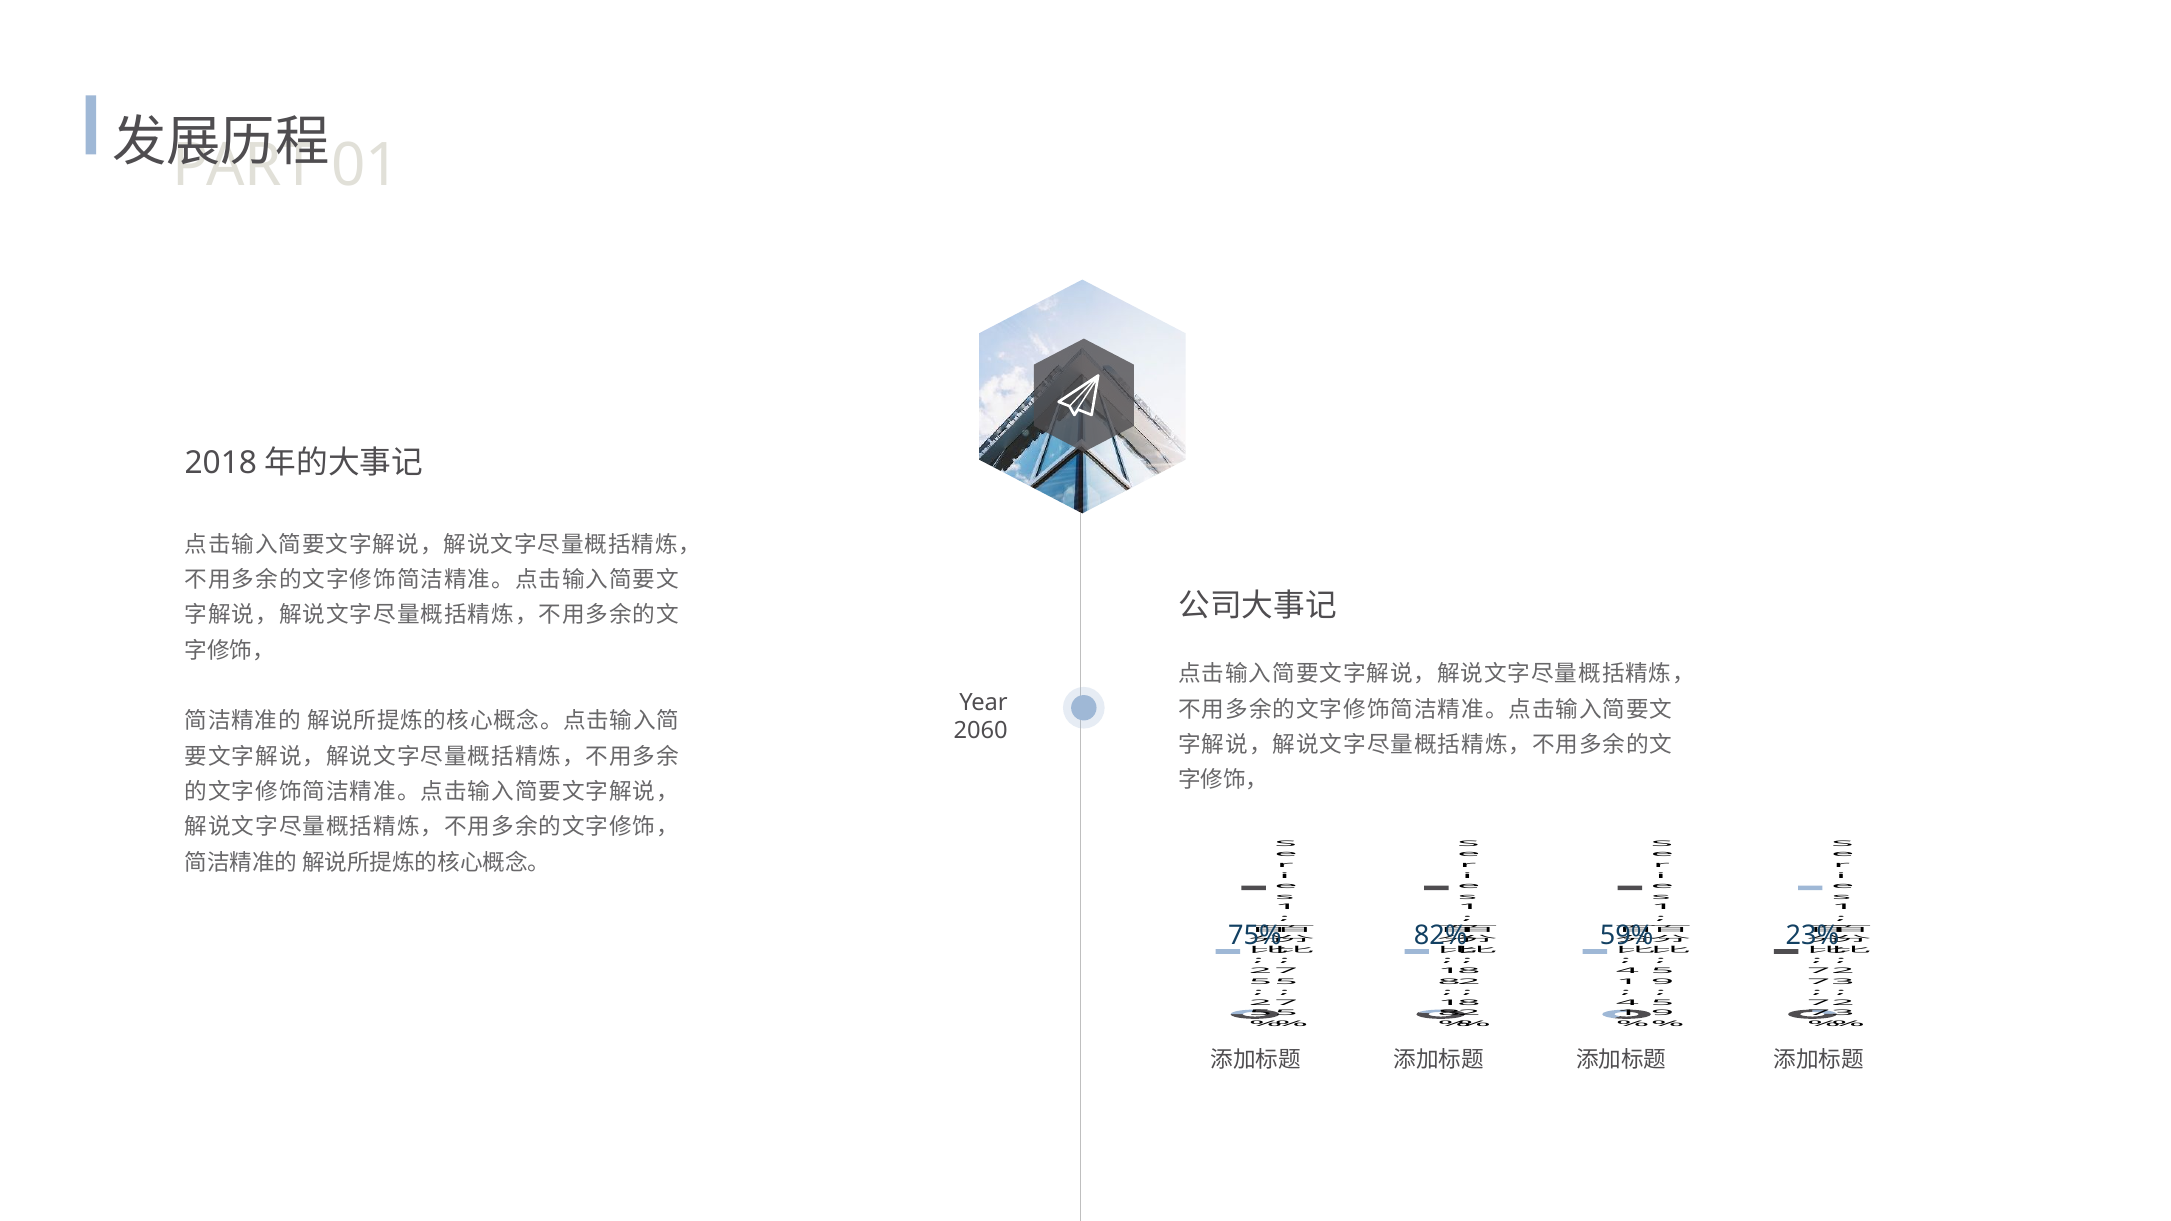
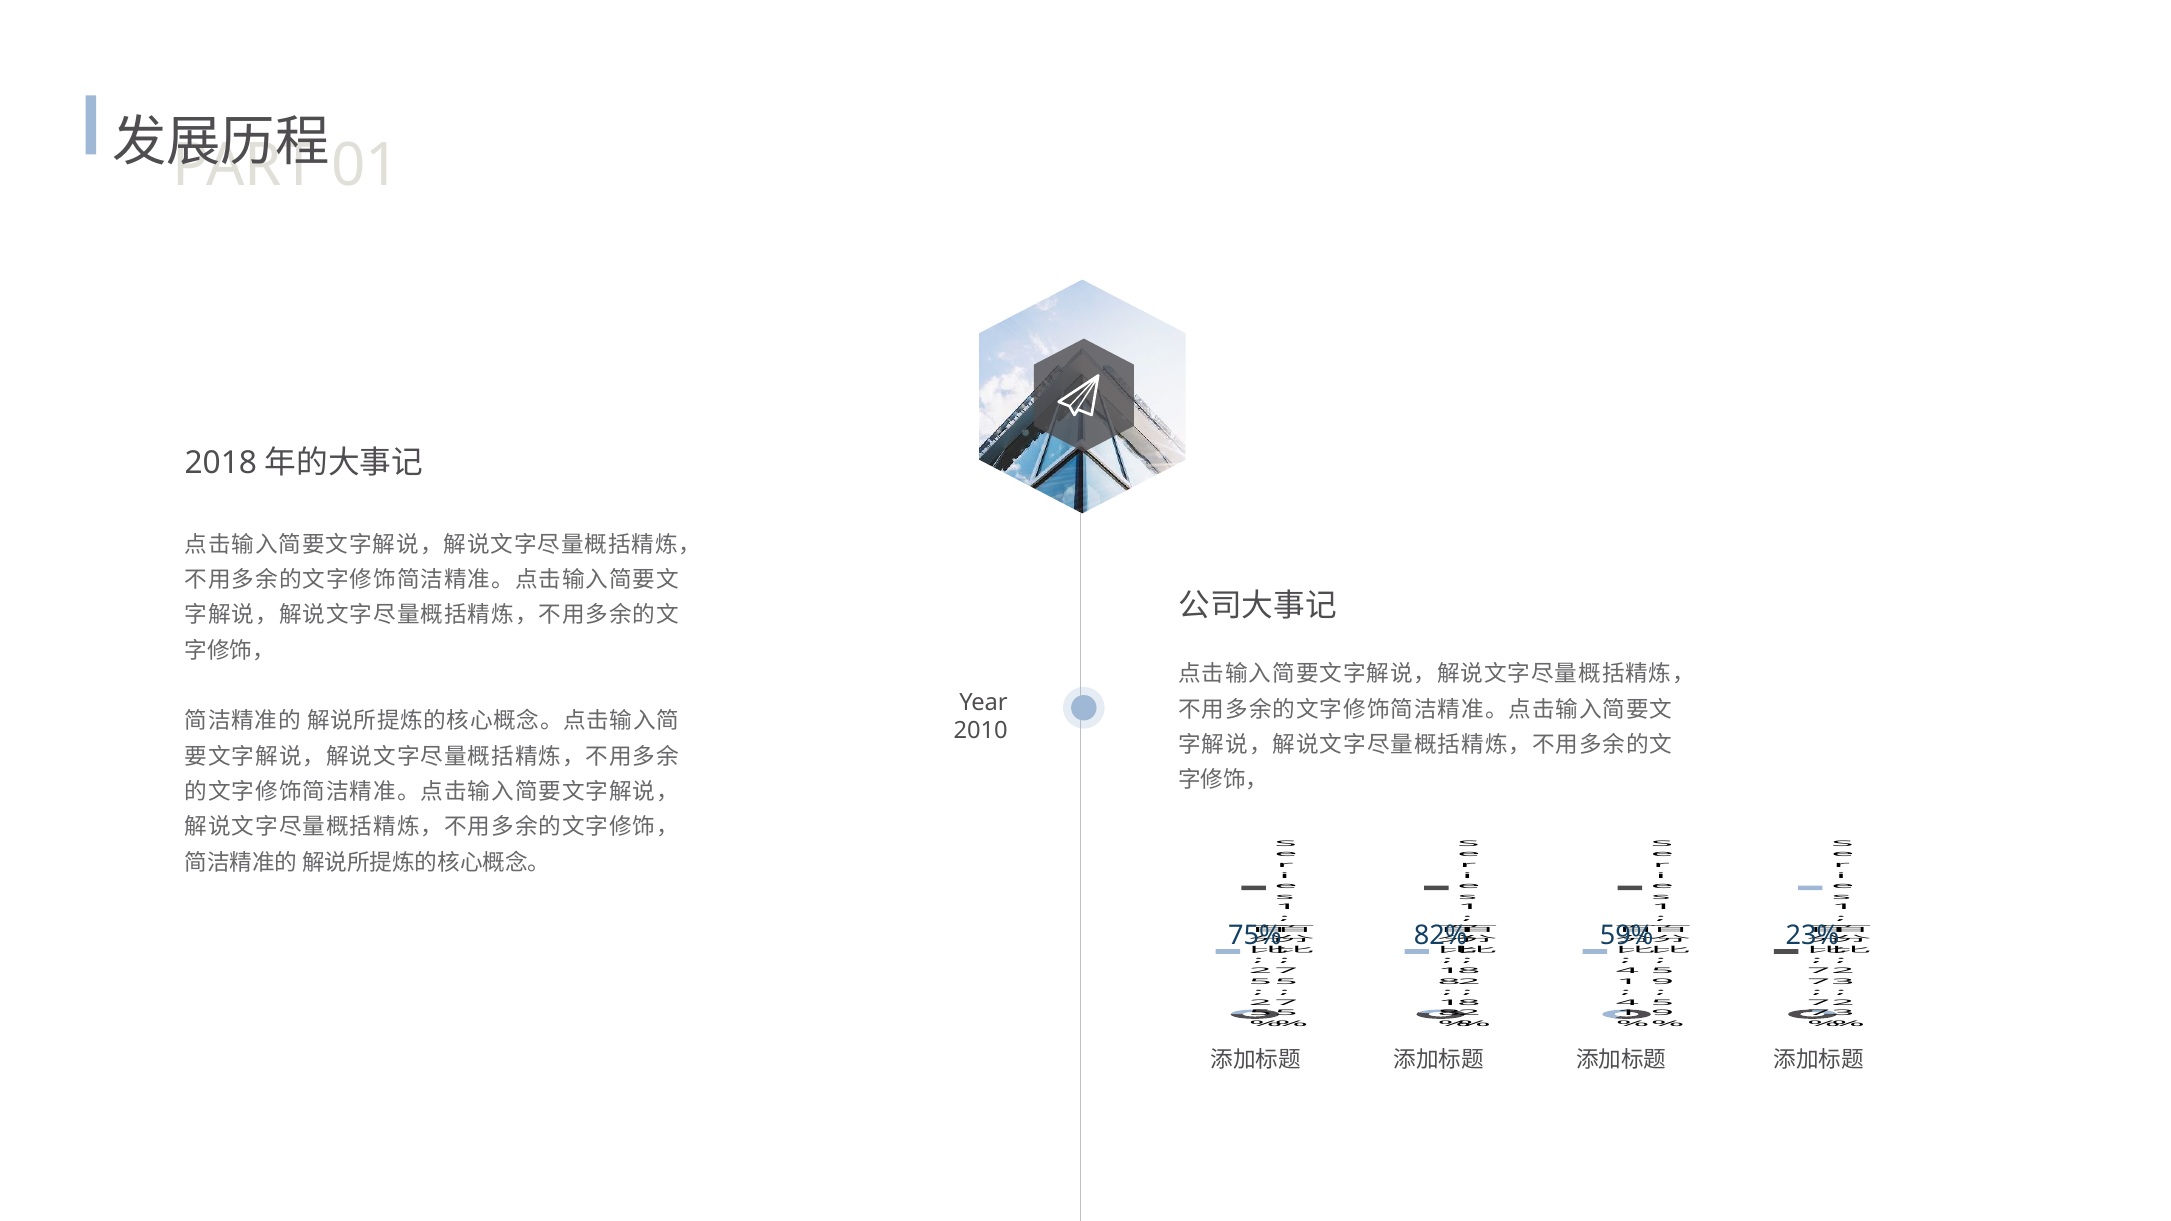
2060: 2060 -> 2010
